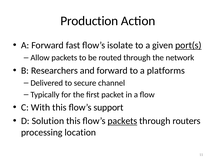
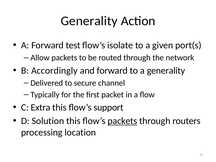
Production at (89, 21): Production -> Generality
fast: fast -> test
port(s underline: present -> none
Researchers: Researchers -> Accordingly
a platforms: platforms -> generality
With: With -> Extra
